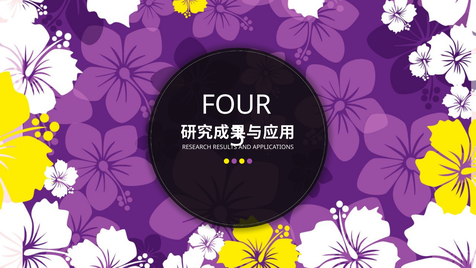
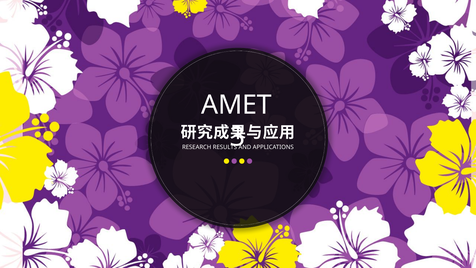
FOUR: FOUR -> AMET
